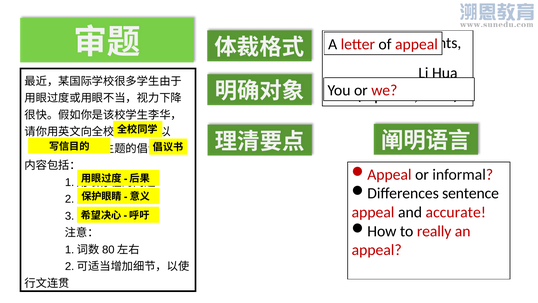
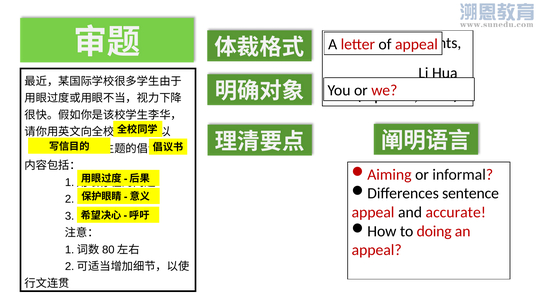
Appeal at (389, 174): Appeal -> Aiming
really: really -> doing
